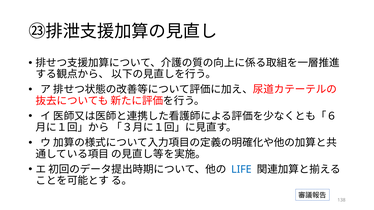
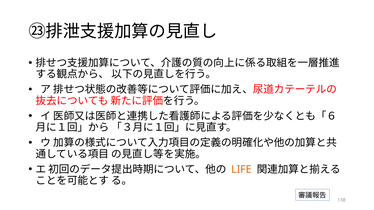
LIFE colour: blue -> orange
